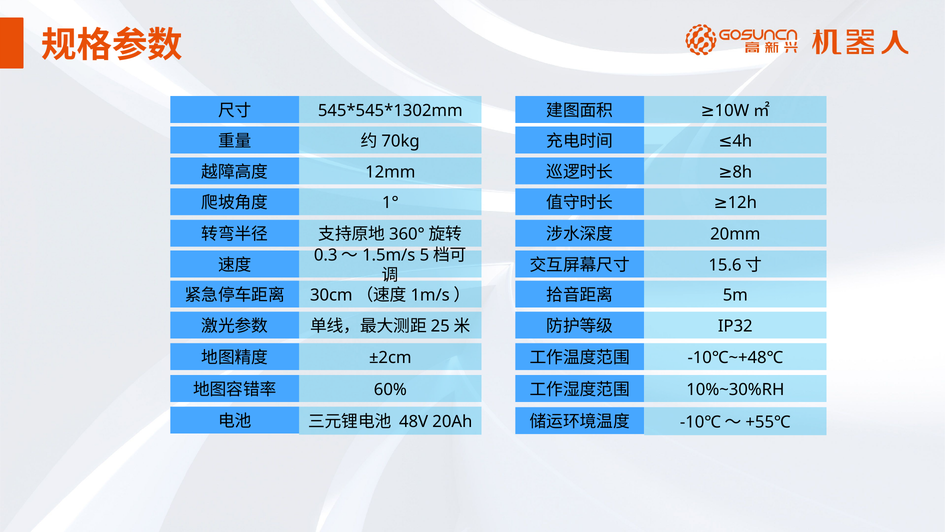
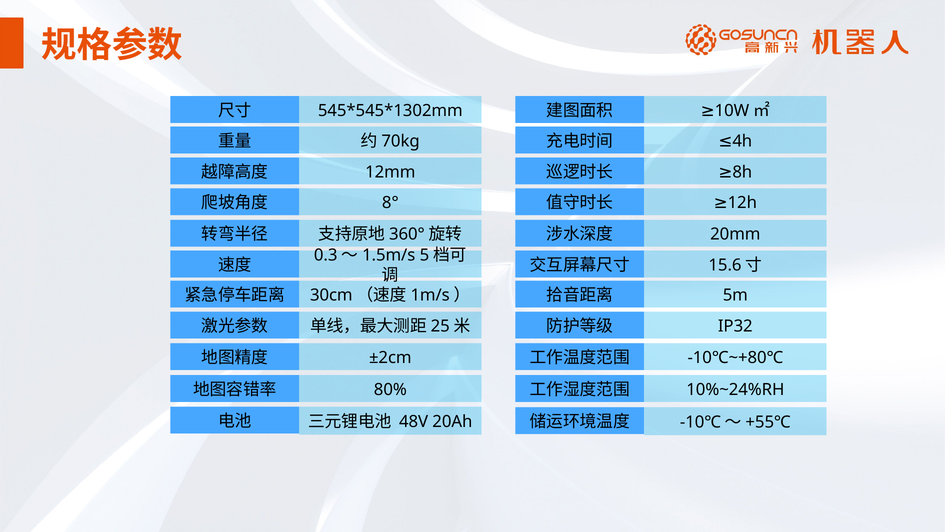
1°: 1° -> 8°
-10℃~+48℃: -10℃~+48℃ -> -10℃~+80℃
60%: 60% -> 80%
10%~30%RH: 10%~30%RH -> 10%~24%RH
